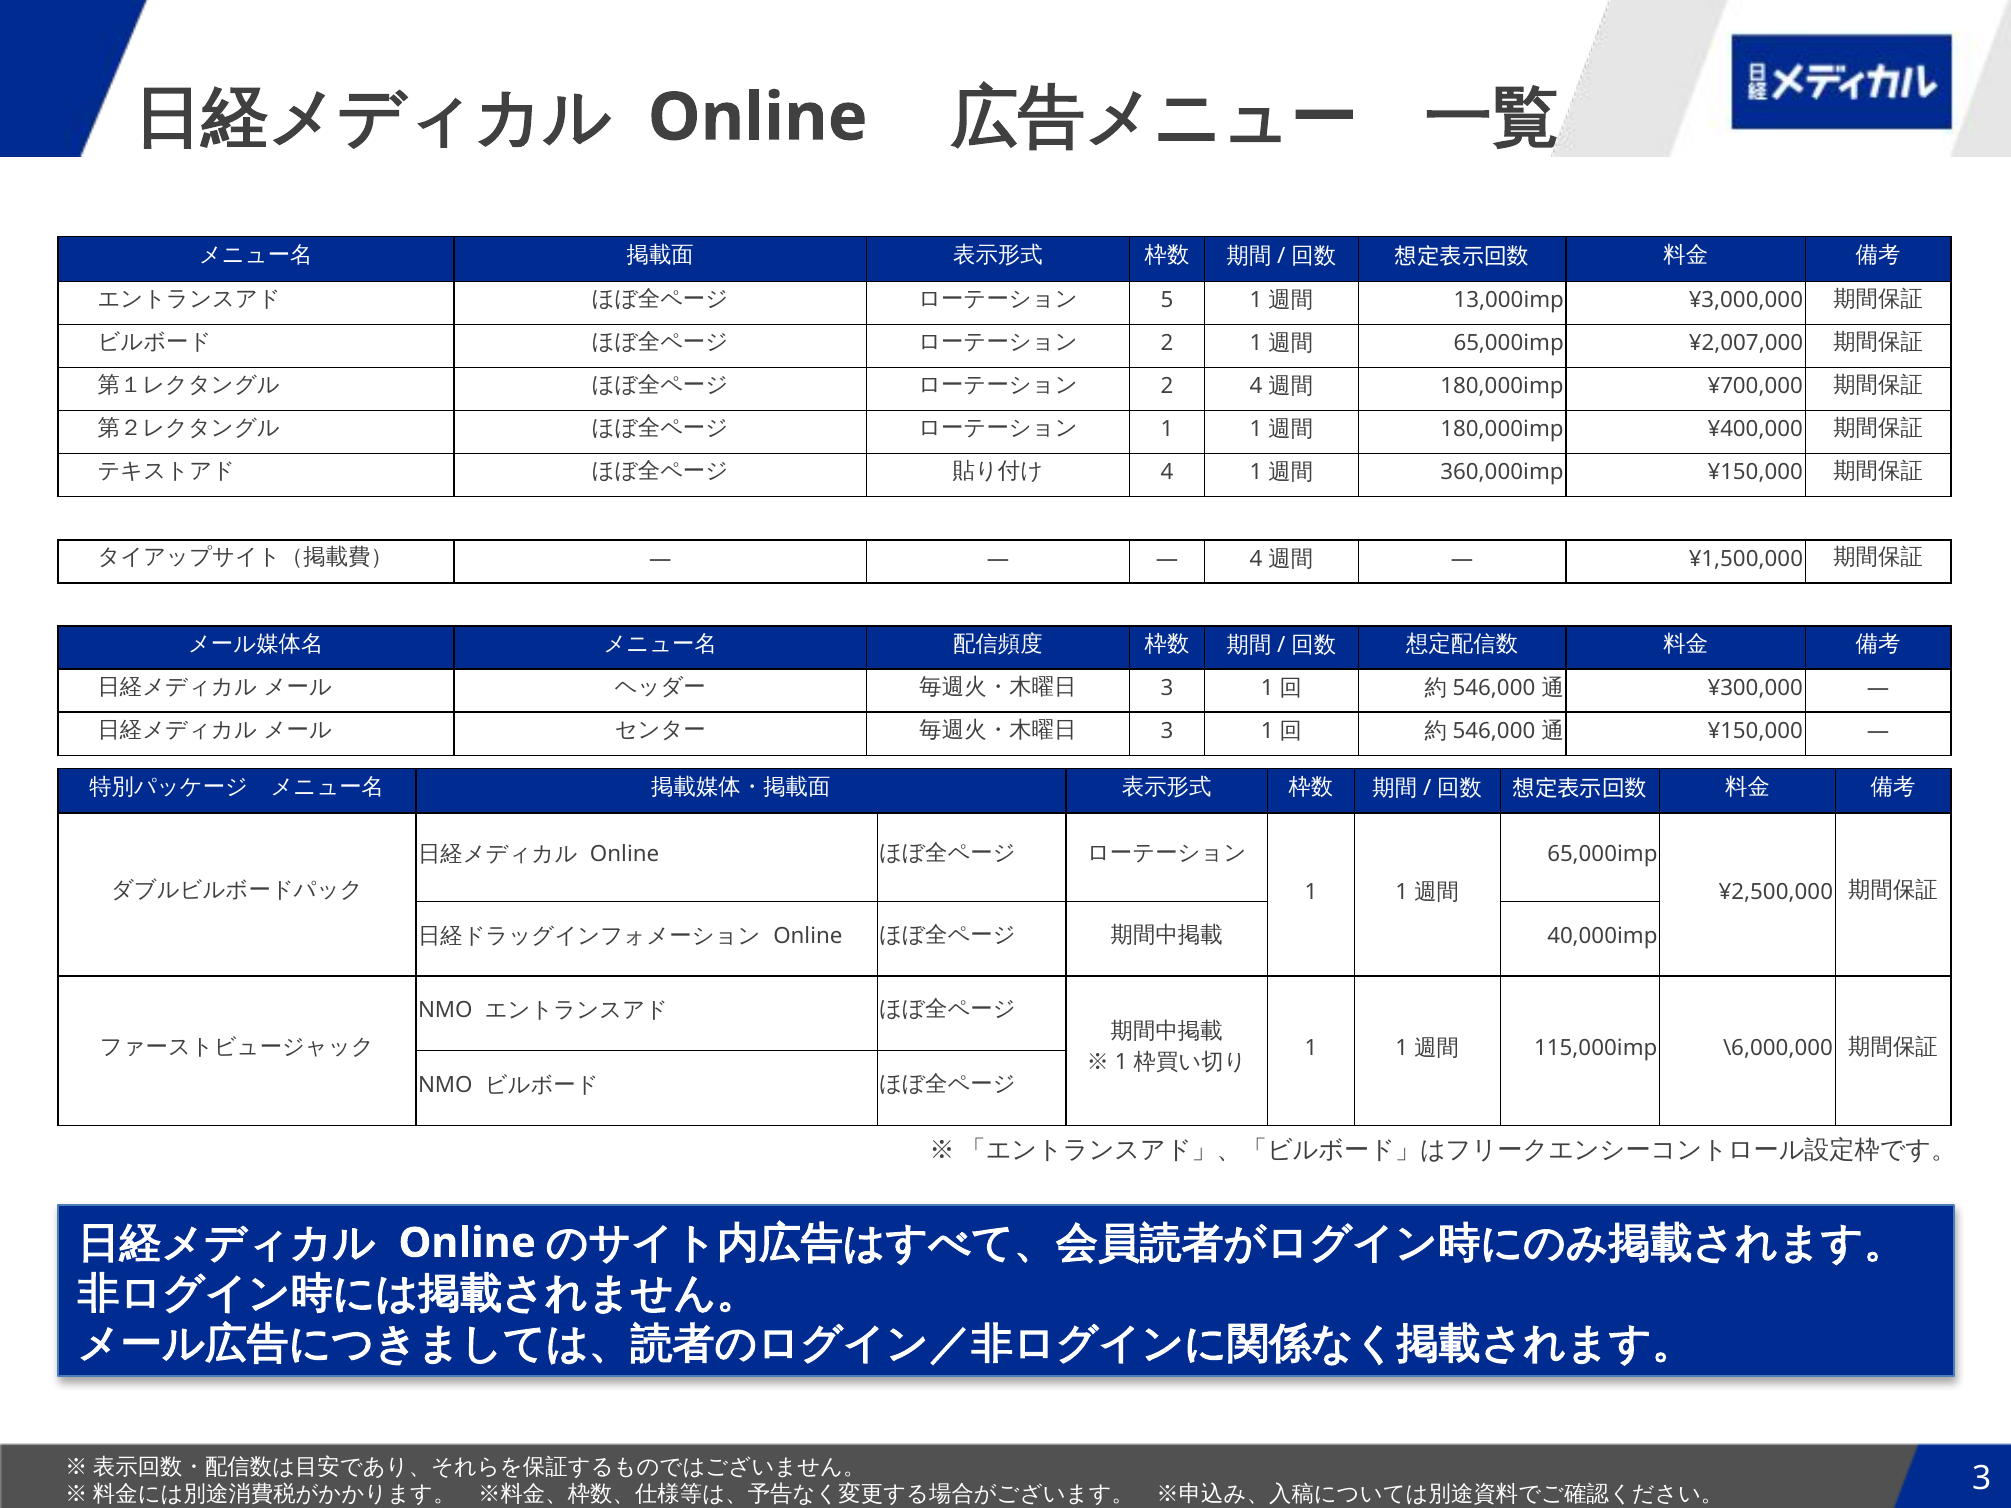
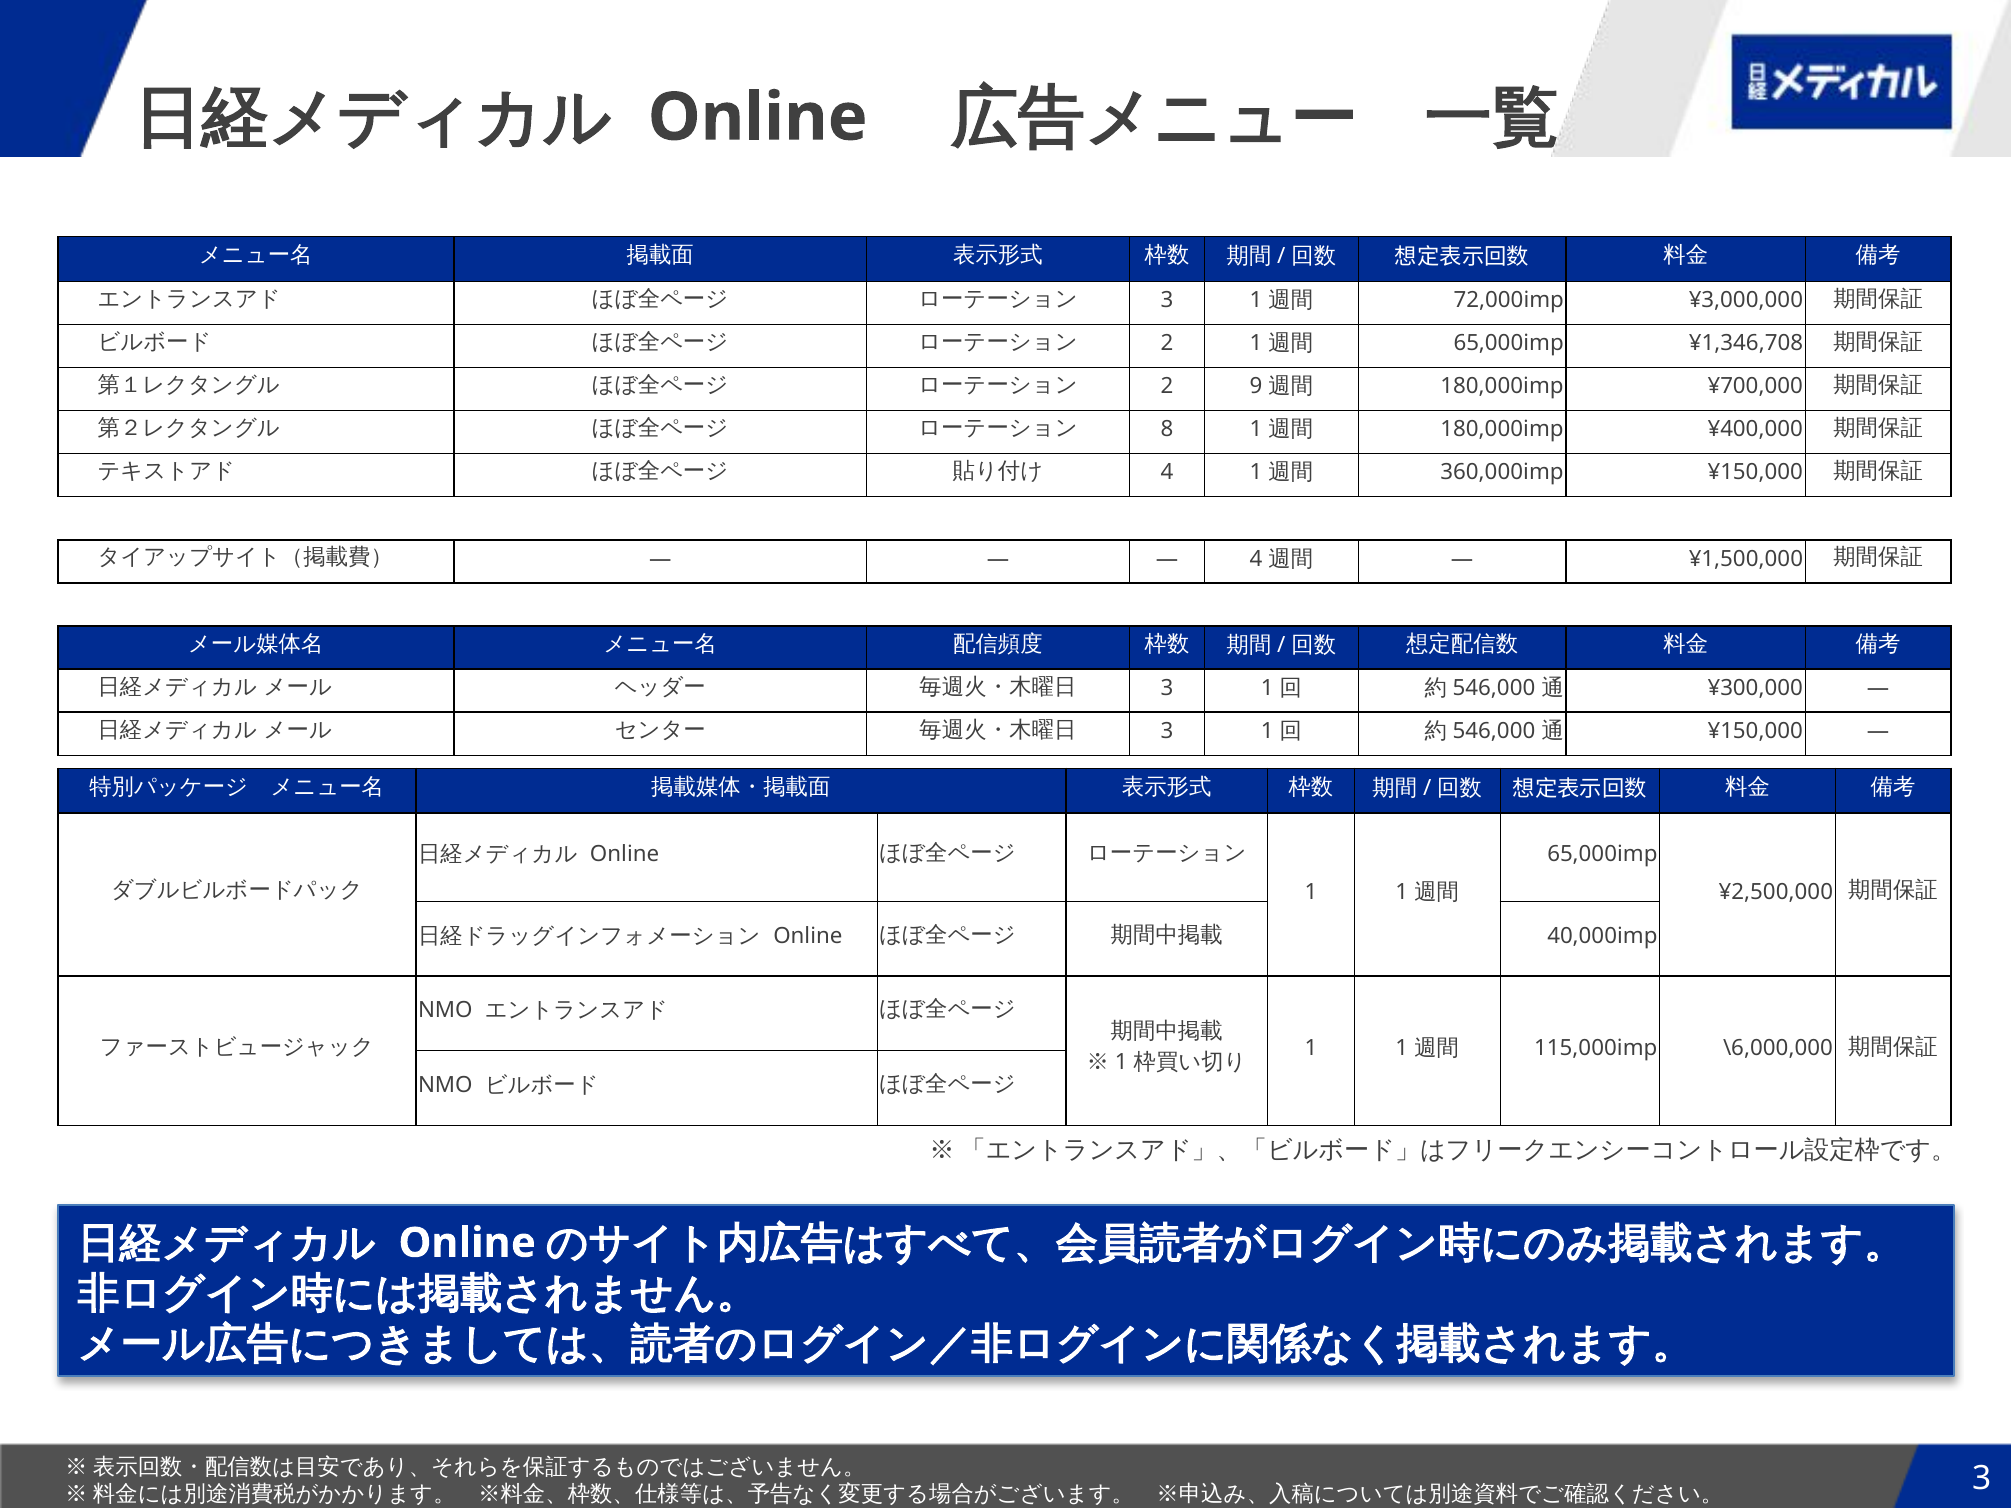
5 at (1167, 300): 5 -> 3
13,000imp: 13,000imp -> 72,000imp
¥2,007,000: ¥2,007,000 -> ¥1,346,708
2 4: 4 -> 9
1 at (1167, 430): 1 -> 8
